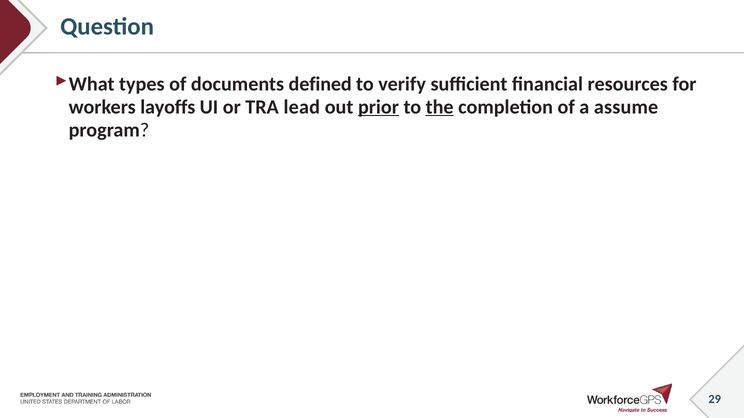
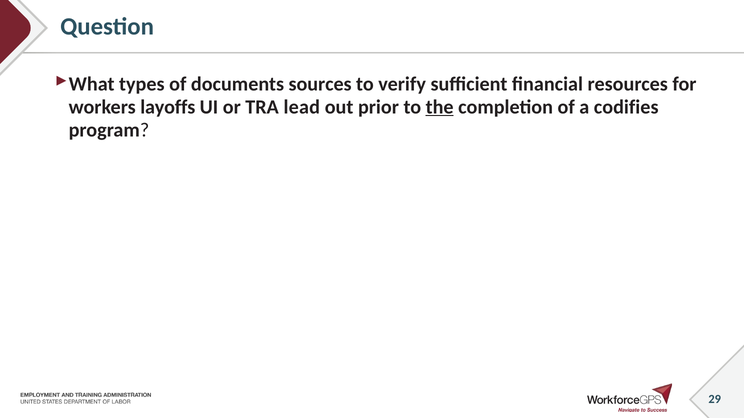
defined: defined -> sources
prior underline: present -> none
assume: assume -> codifies
